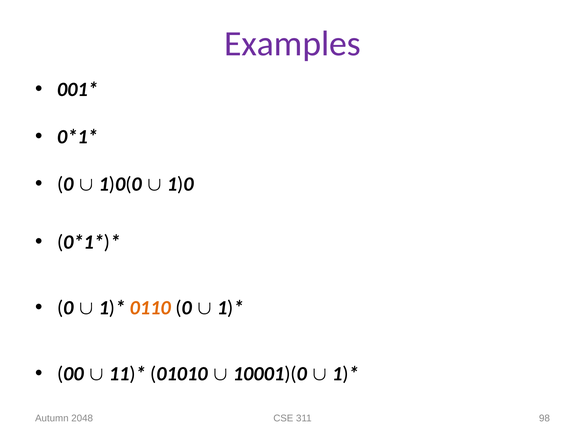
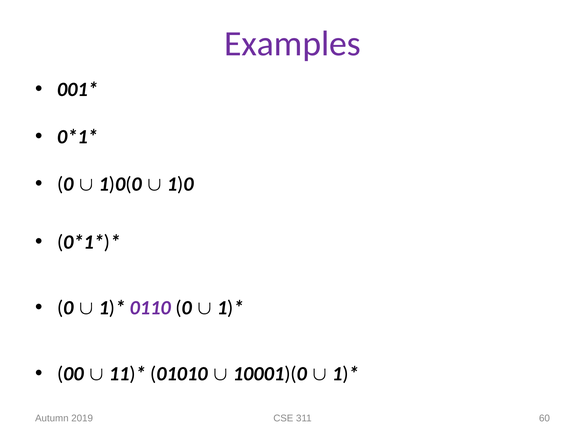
0110 colour: orange -> purple
2048: 2048 -> 2019
98: 98 -> 60
